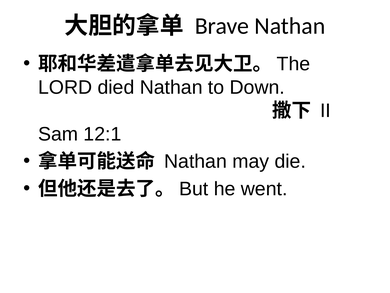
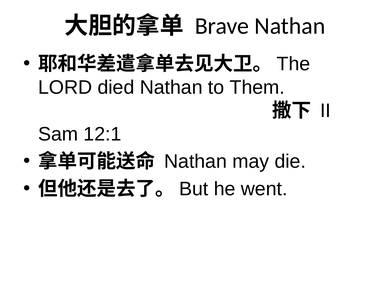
Down: Down -> Them
